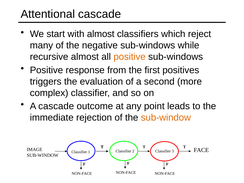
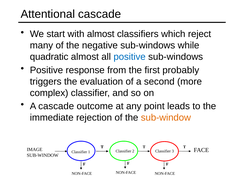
recursive: recursive -> quadratic
positive at (130, 57) colour: orange -> blue
positives: positives -> probably
